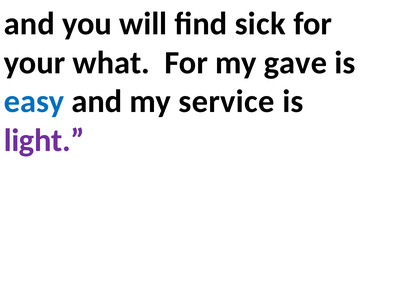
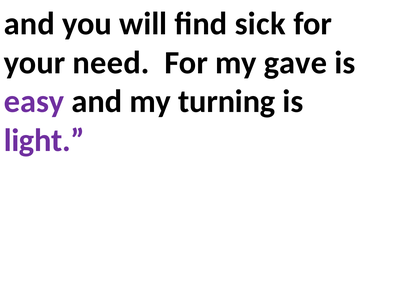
what: what -> need
easy colour: blue -> purple
service: service -> turning
